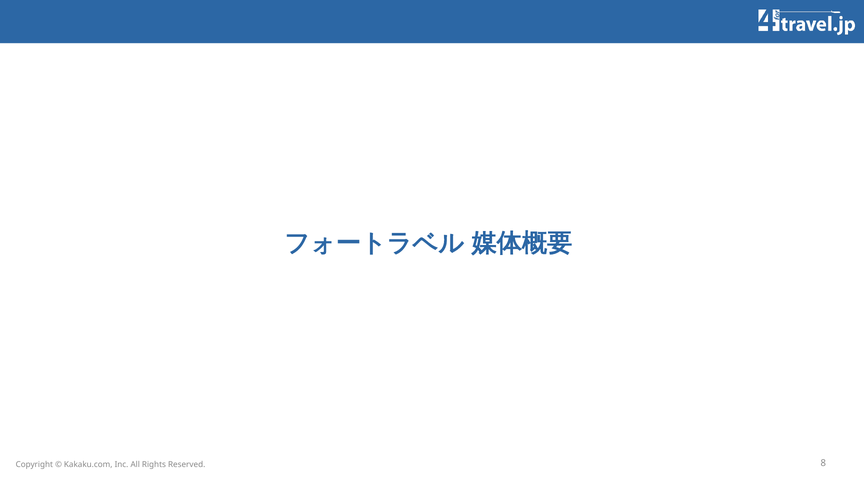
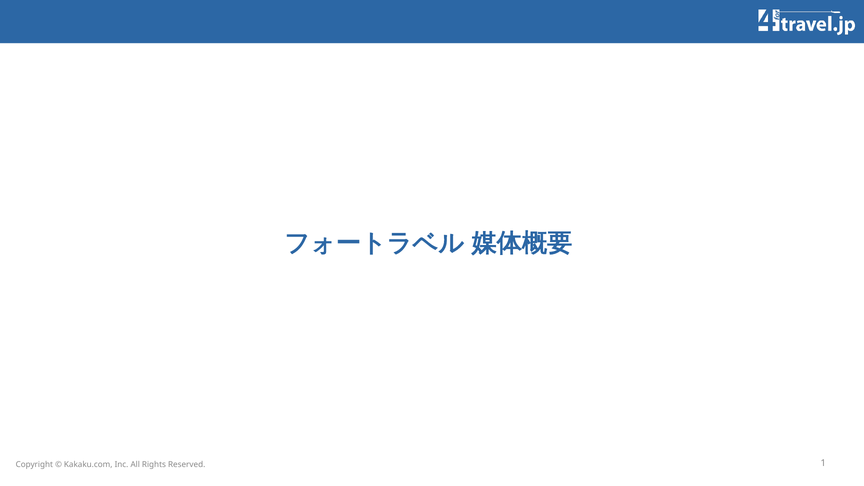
8: 8 -> 1
